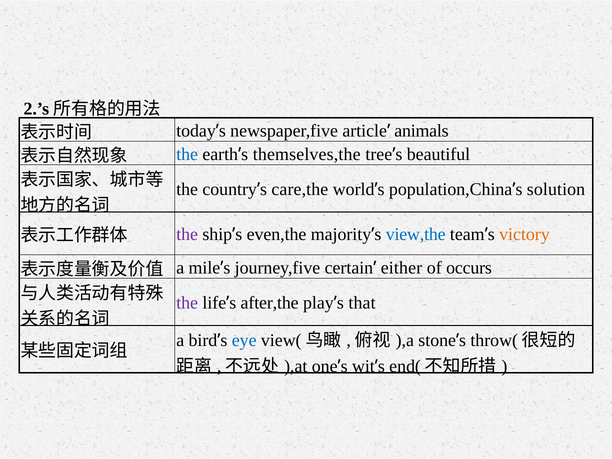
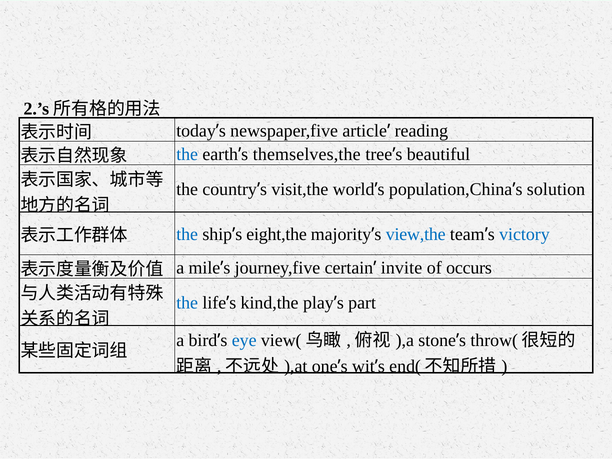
animals: animals -> reading
care,the: care,the -> visit,the
the at (187, 234) colour: purple -> blue
even,the: even,the -> eight,the
victory colour: orange -> blue
either: either -> invite
the at (187, 303) colour: purple -> blue
after,the: after,the -> kind,the
that: that -> part
